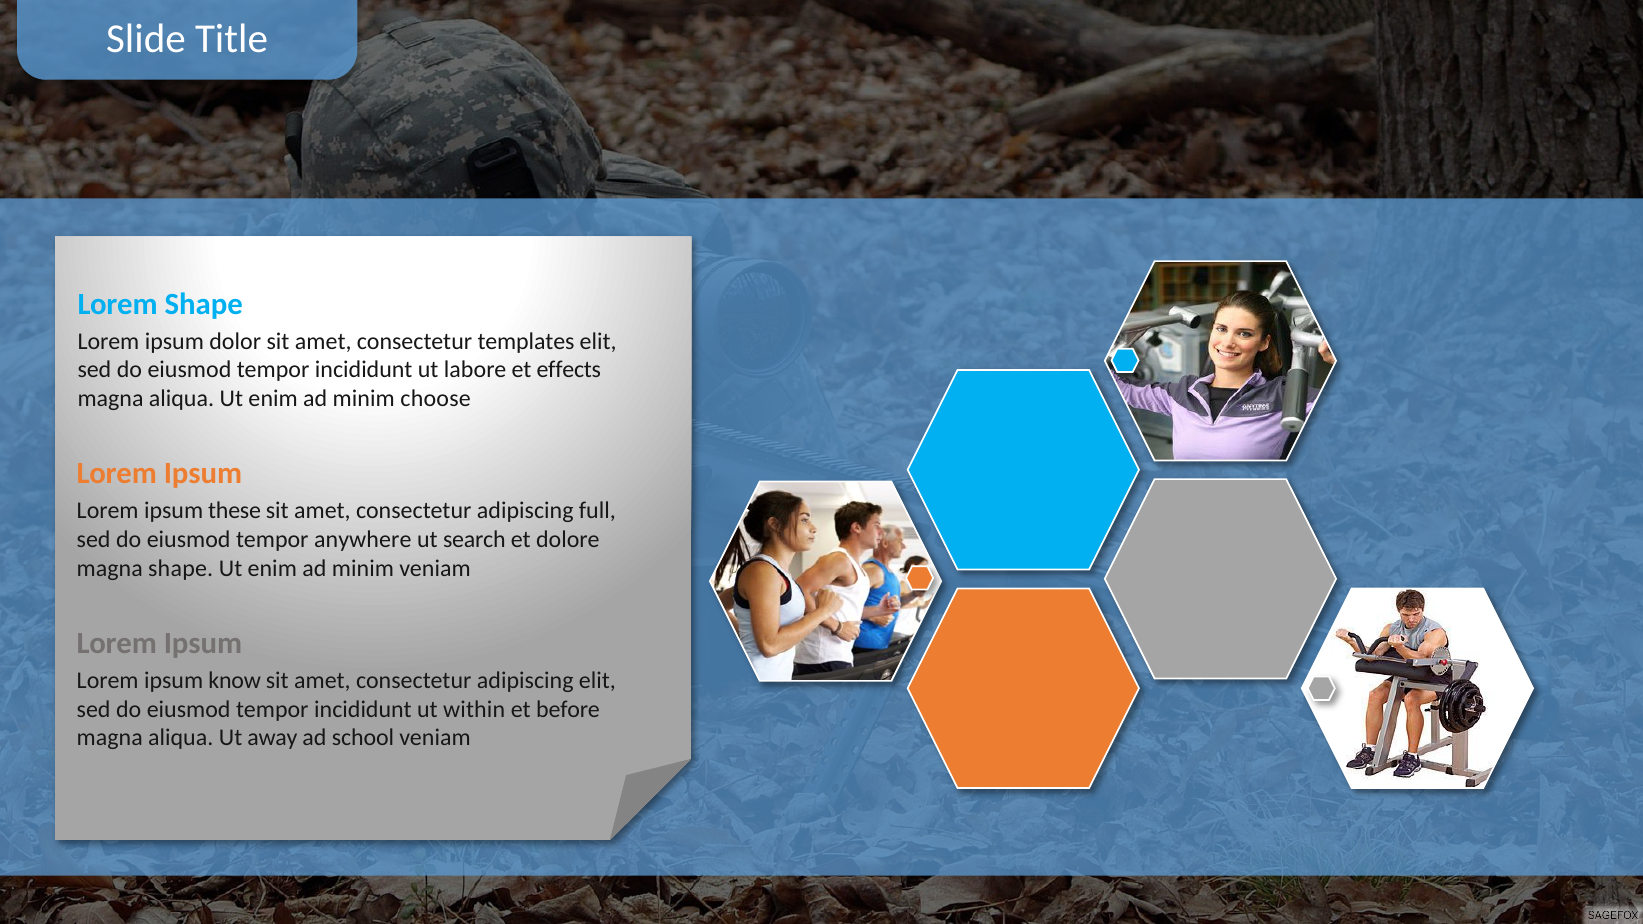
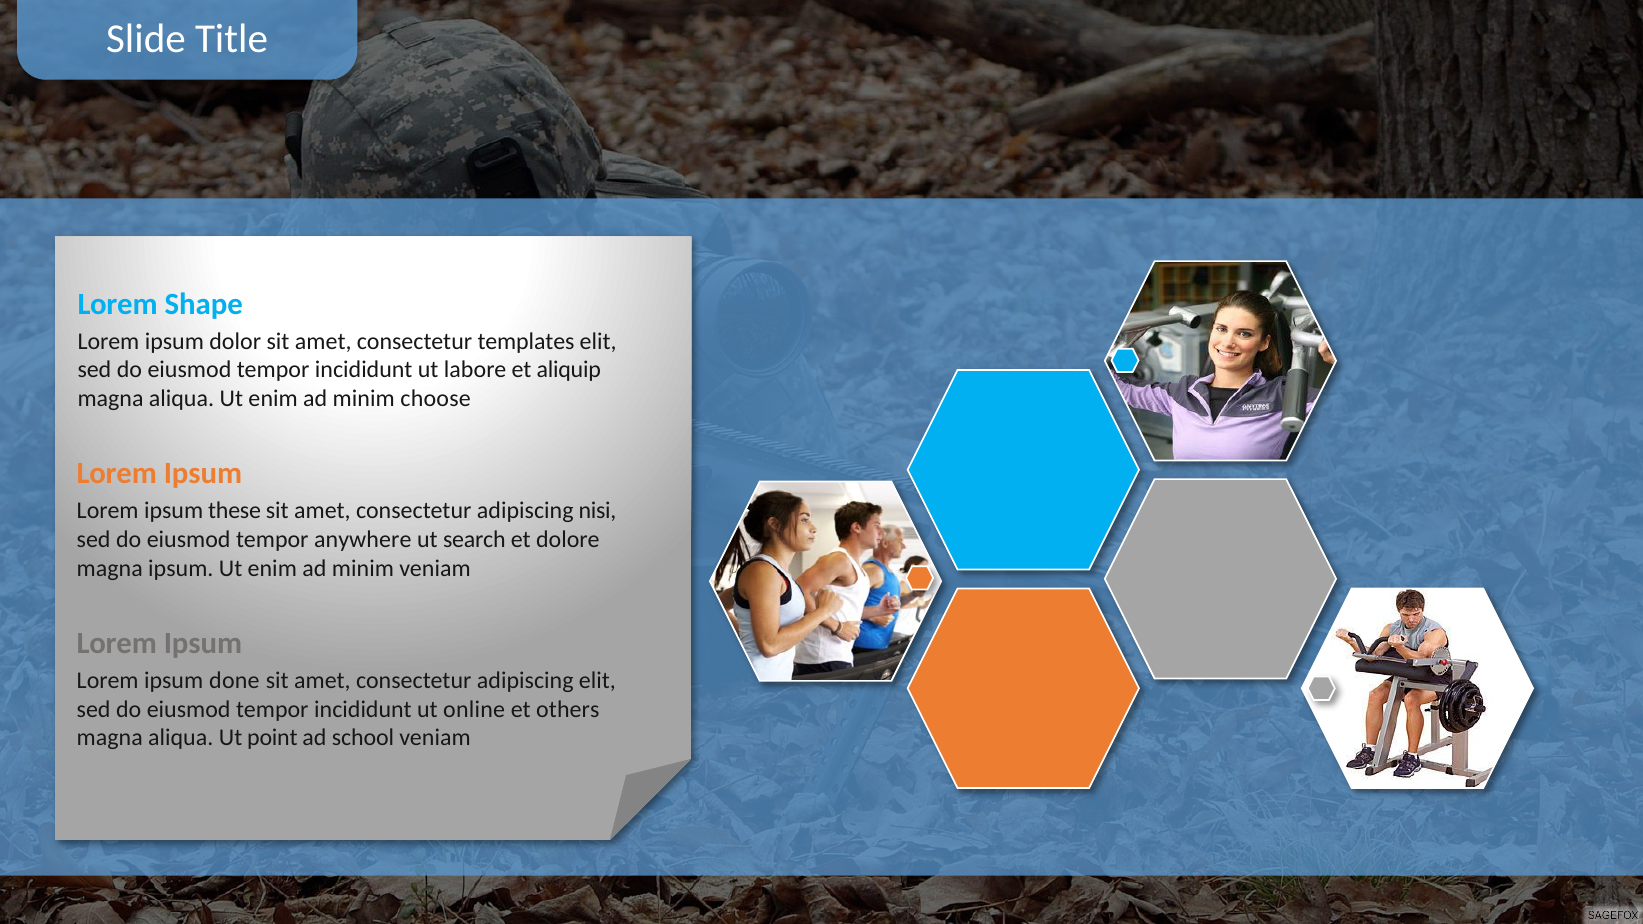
effects: effects -> aliquip
full: full -> nisi
magna shape: shape -> ipsum
know: know -> done
within: within -> online
before: before -> others
away: away -> point
